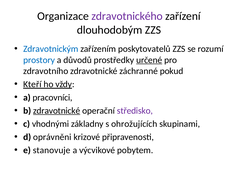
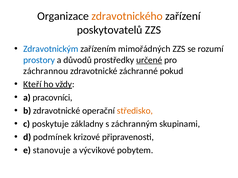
zdravotnického colour: purple -> orange
dlouhodobým: dlouhodobým -> poskytovatelů
poskytovatelů: poskytovatelů -> mimořádných
zdravotního: zdravotního -> záchrannou
zdravotnické at (57, 111) underline: present -> none
středisko colour: purple -> orange
vhodnými: vhodnými -> poskytuje
ohrožujících: ohrožujících -> záchranným
oprávněni: oprávněni -> podmínek
